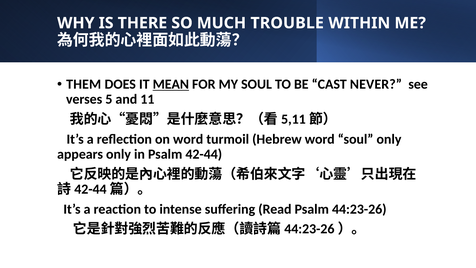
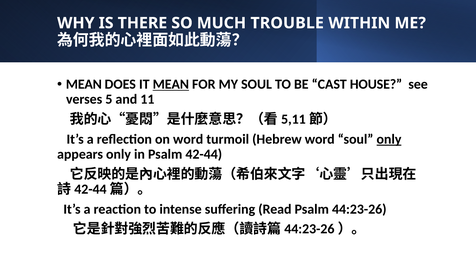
THEM at (84, 84): THEM -> MEAN
NEVER: NEVER -> HOUSE
only at (389, 139) underline: none -> present
